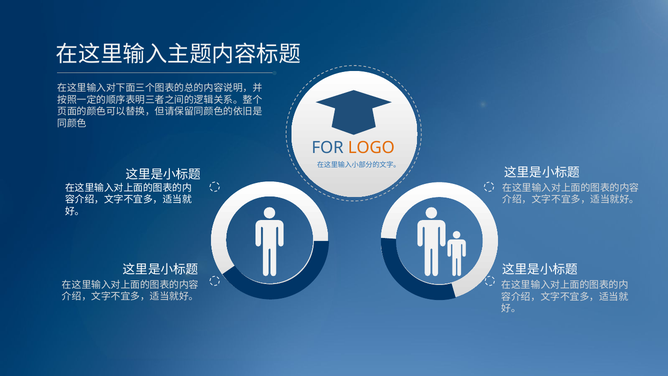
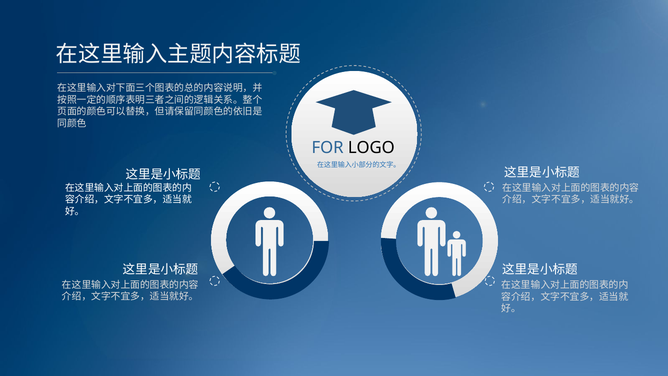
LOGO colour: orange -> black
